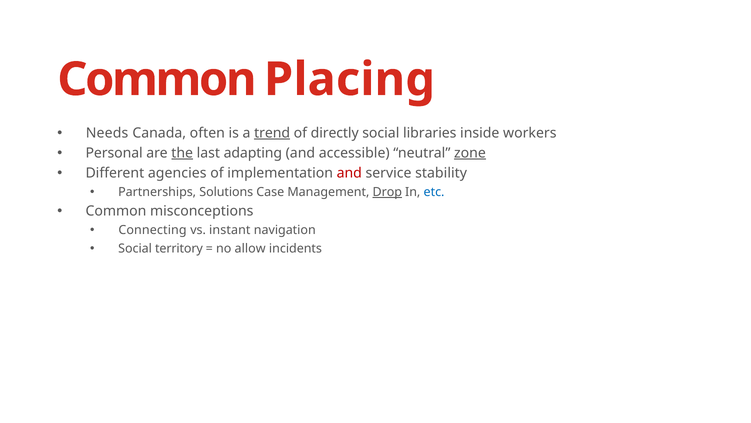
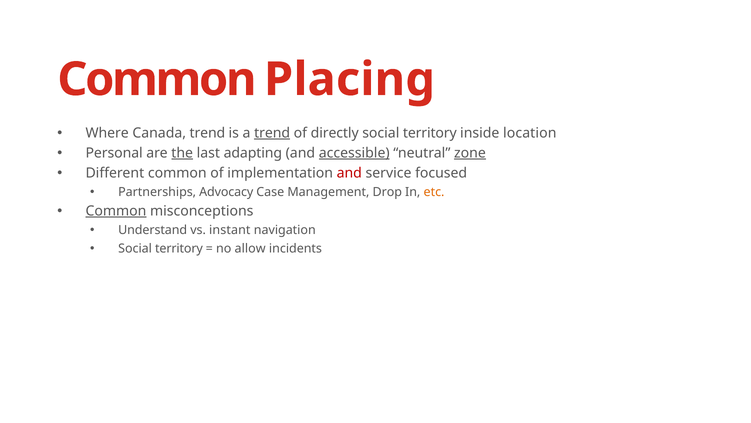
Needs: Needs -> Where
Canada often: often -> trend
libraries at (430, 133): libraries -> territory
workers: workers -> location
accessible underline: none -> present
Different agencies: agencies -> common
stability: stability -> focused
Solutions: Solutions -> Advocacy
Drop underline: present -> none
etc colour: blue -> orange
Common at (116, 211) underline: none -> present
Connecting: Connecting -> Understand
